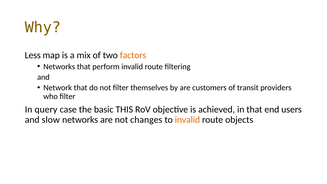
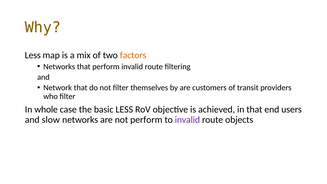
query: query -> whole
basic THIS: THIS -> LESS
not changes: changes -> perform
invalid at (187, 120) colour: orange -> purple
